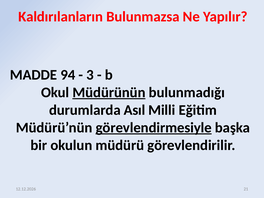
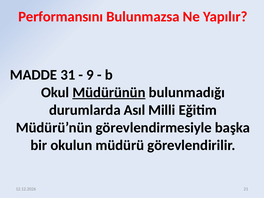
Kaldırılanların: Kaldırılanların -> Performansını
94: 94 -> 31
3: 3 -> 9
görevlendirmesiyle underline: present -> none
